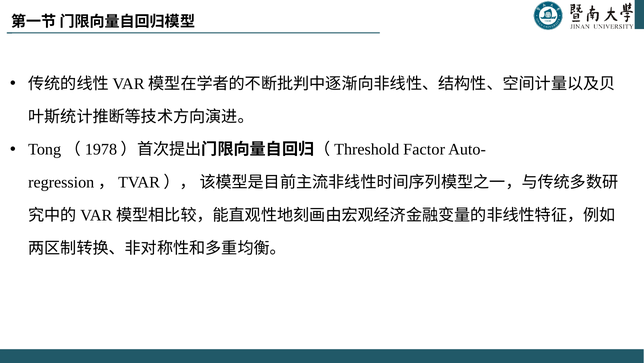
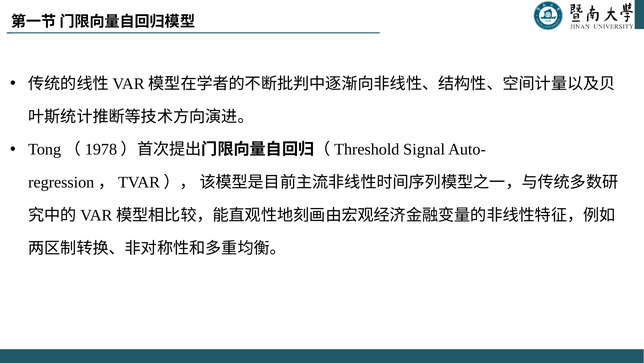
Factor: Factor -> Signal
